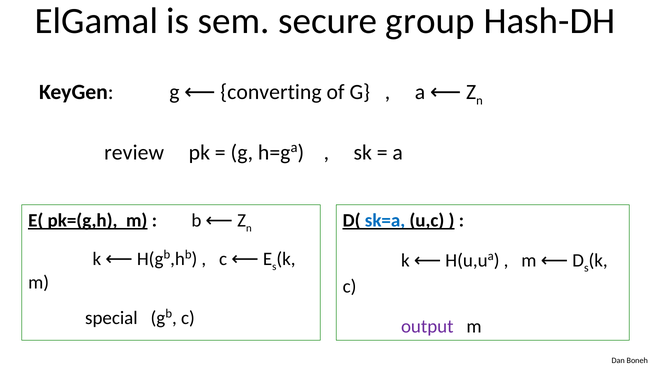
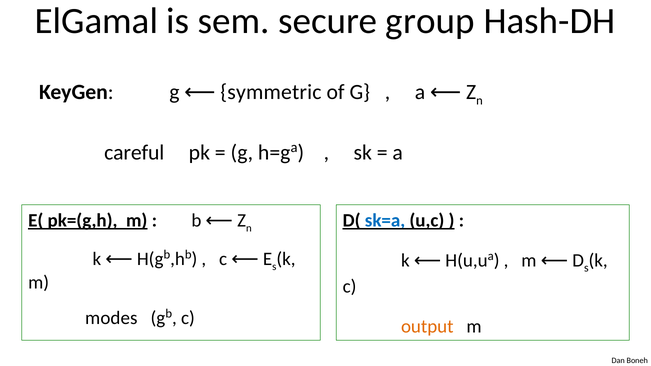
converting: converting -> symmetric
review: review -> careful
special: special -> modes
output colour: purple -> orange
